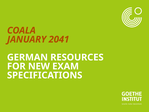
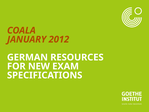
2041: 2041 -> 2012
